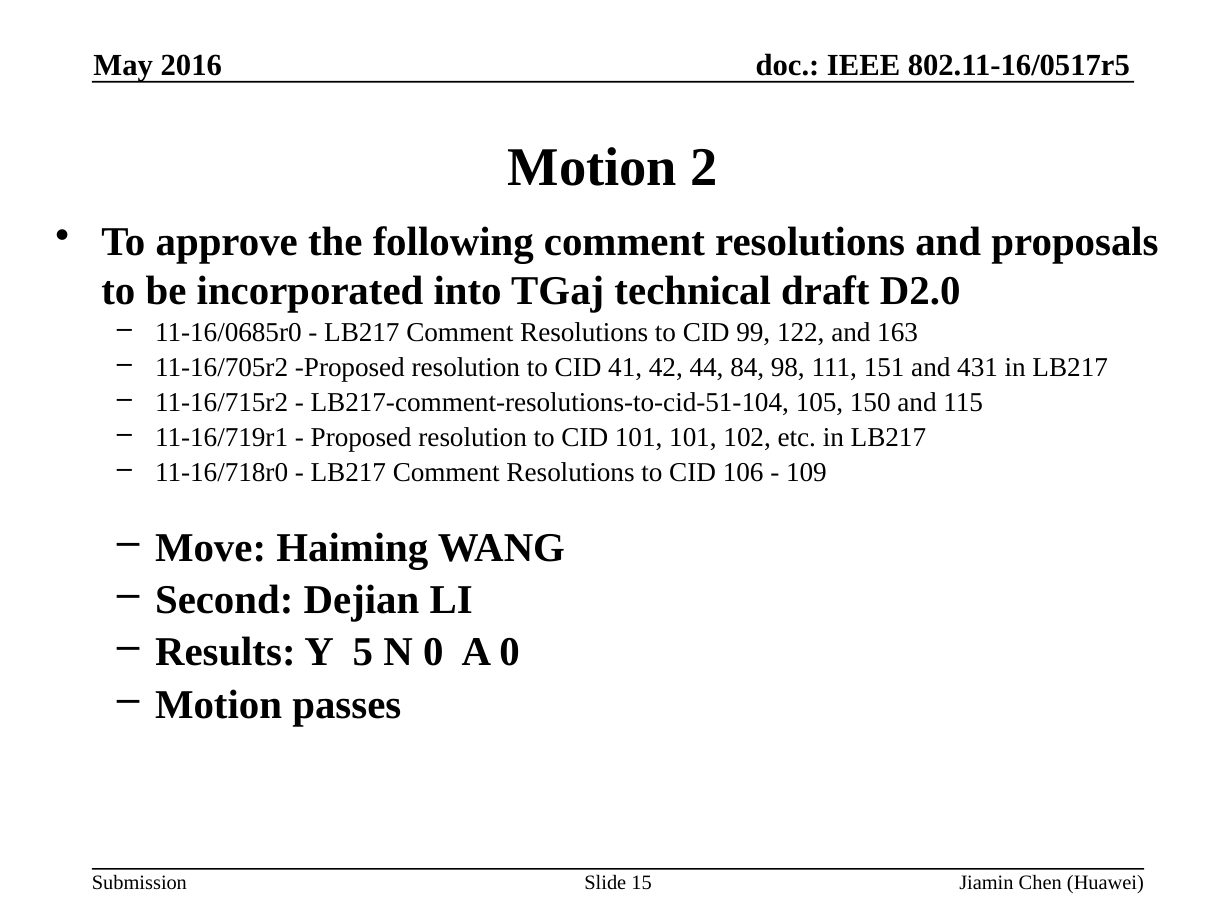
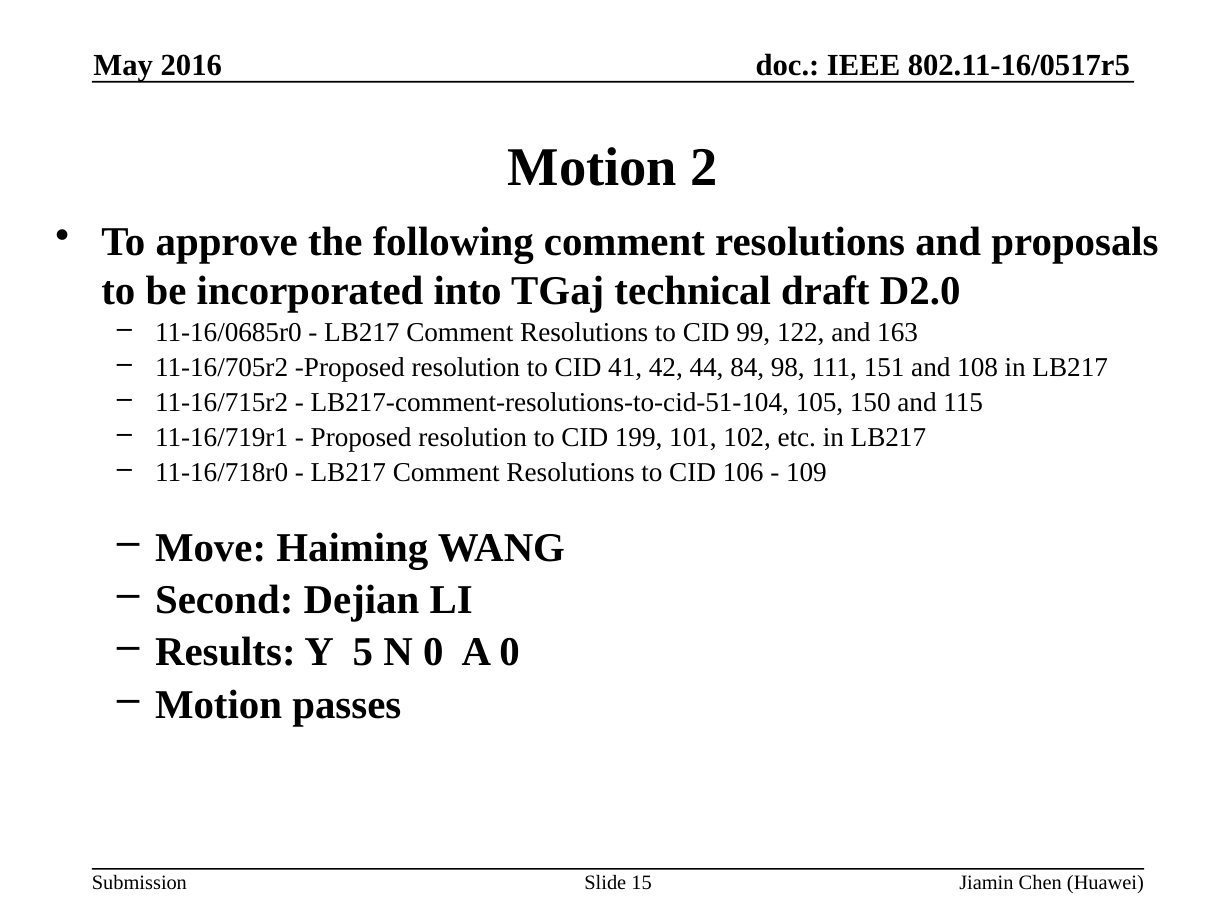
431: 431 -> 108
CID 101: 101 -> 199
